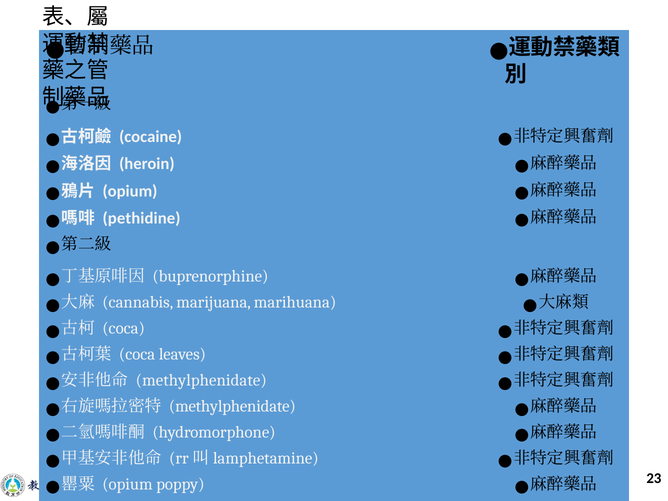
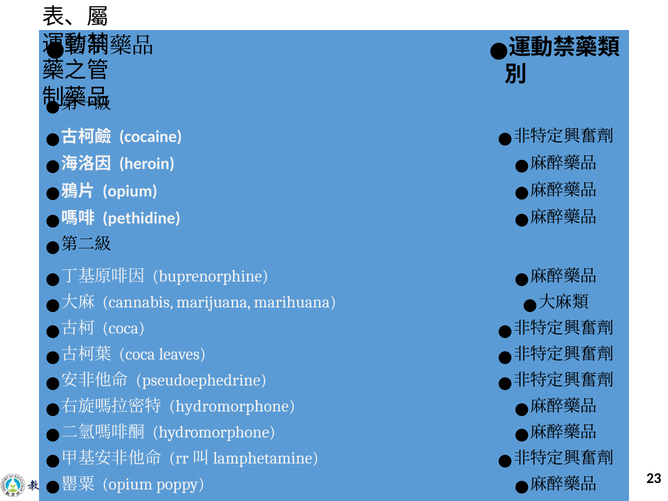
methylphenidate at (201, 380): methylphenidate -> pseudoephedrine
methylphenidate at (232, 406): methylphenidate -> hydromorphone
